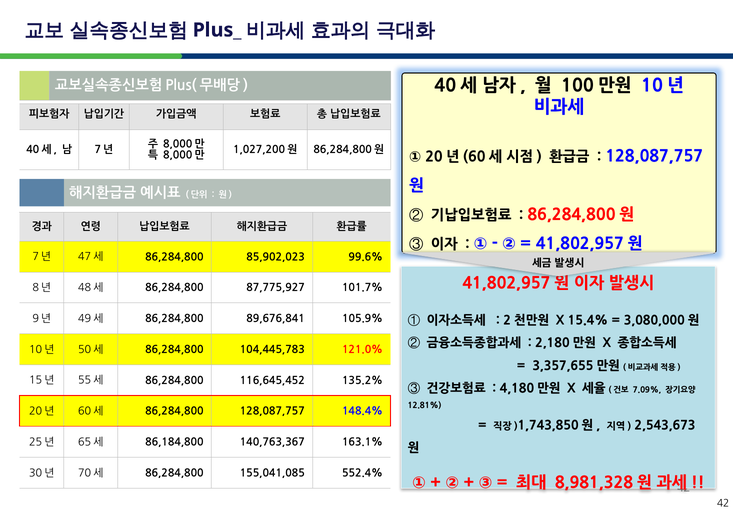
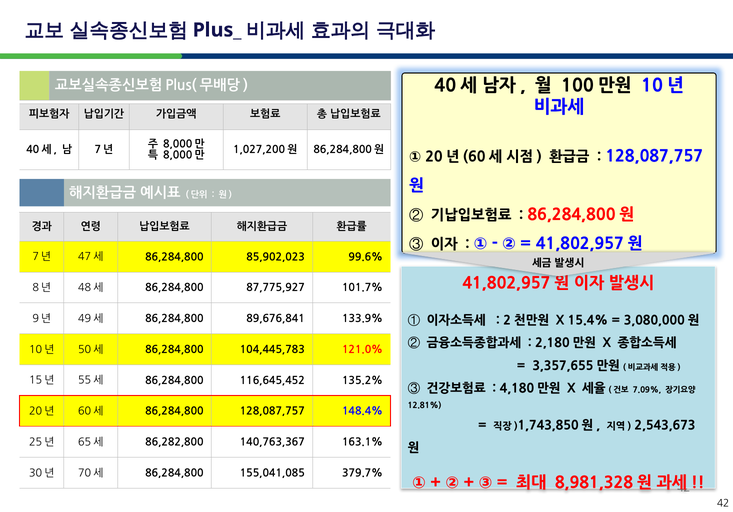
105.9%: 105.9% -> 133.9%
86,184,800: 86,184,800 -> 86,282,800
552.4%: 552.4% -> 379.7%
